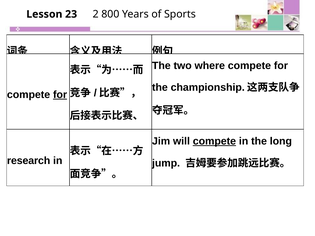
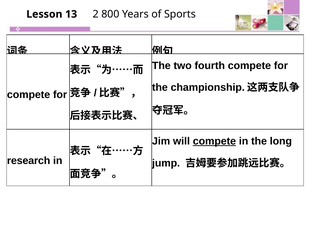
23: 23 -> 13
where: where -> fourth
for at (60, 95) underline: present -> none
